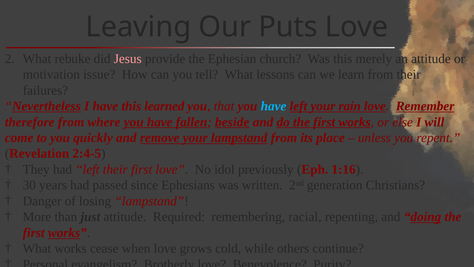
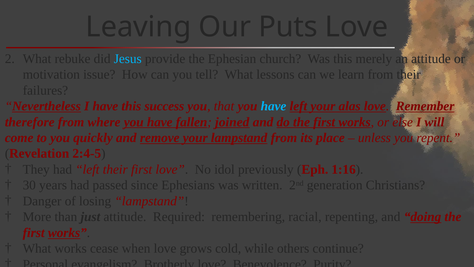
Jesus colour: pink -> light blue
learned: learned -> success
rain: rain -> alas
beside: beside -> joined
